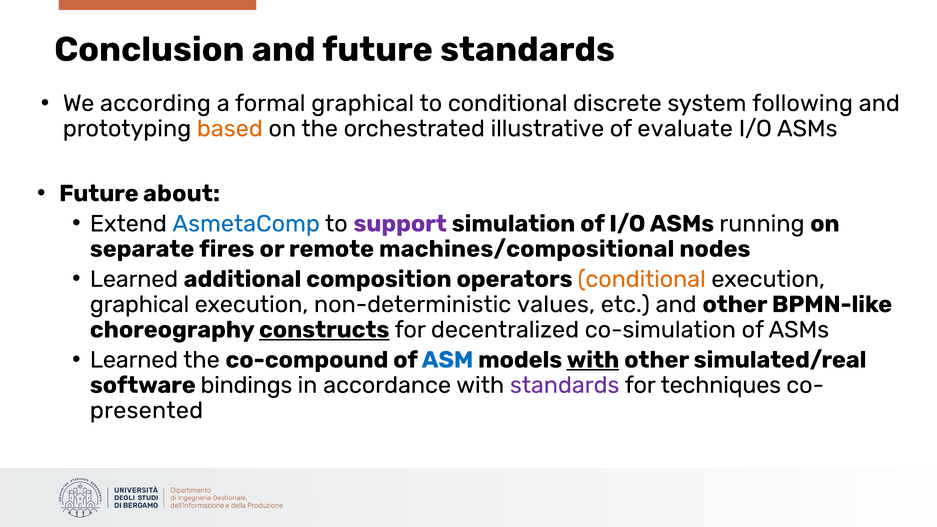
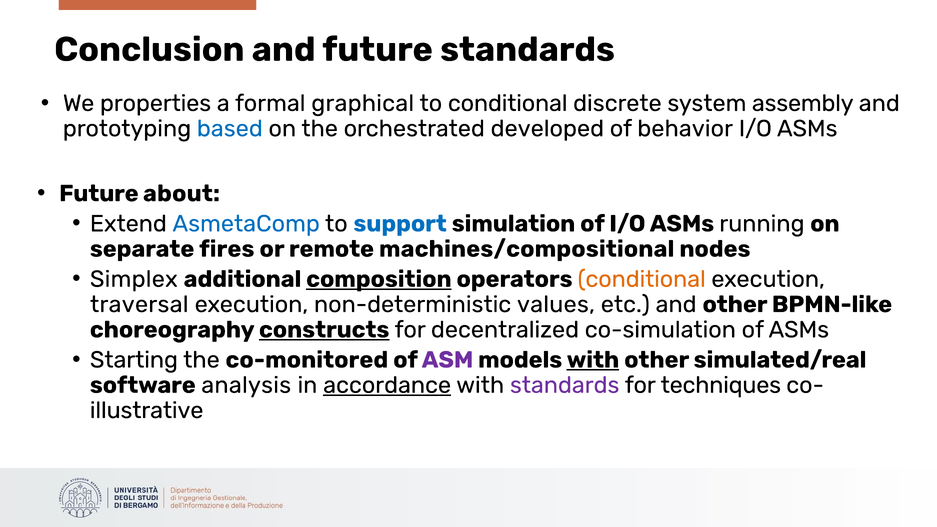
according: according -> properties
following: following -> assembly
based colour: orange -> blue
illustrative: illustrative -> developed
evaluate: evaluate -> behavior
support colour: purple -> blue
Learned at (134, 279): Learned -> Simplex
composition underline: none -> present
graphical at (140, 304): graphical -> traversal
Learned at (134, 360): Learned -> Starting
co-compound: co-compound -> co-monitored
ASM colour: blue -> purple
bindings: bindings -> analysis
accordance underline: none -> present
presented: presented -> illustrative
